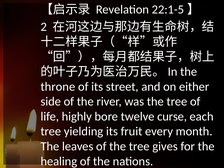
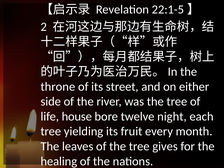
highly: highly -> house
curse: curse -> night
